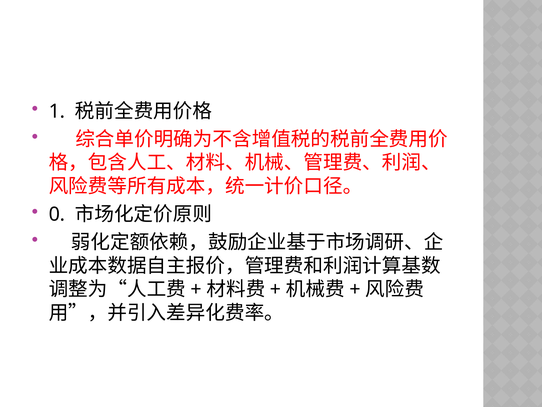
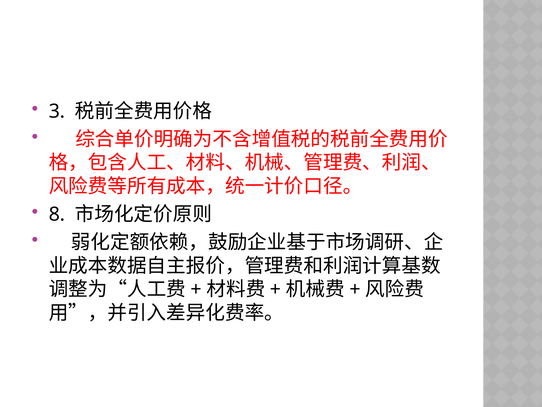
1: 1 -> 3
0: 0 -> 8
